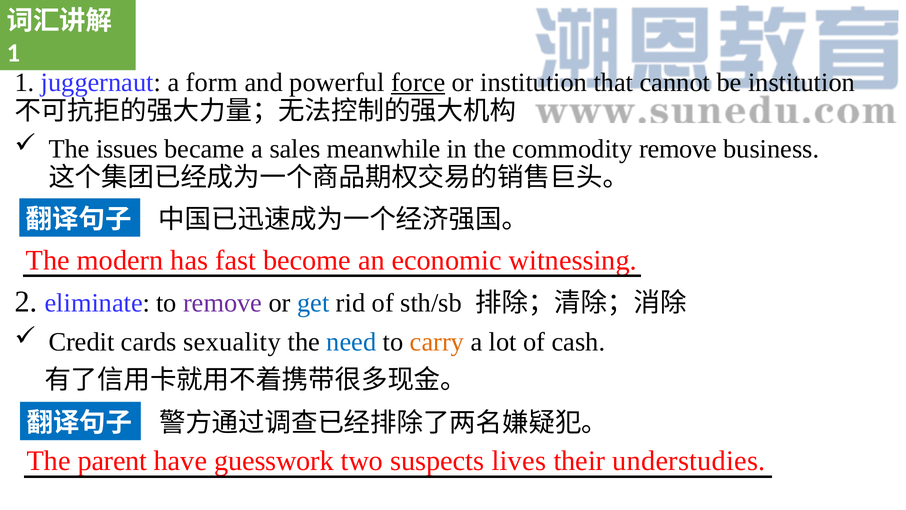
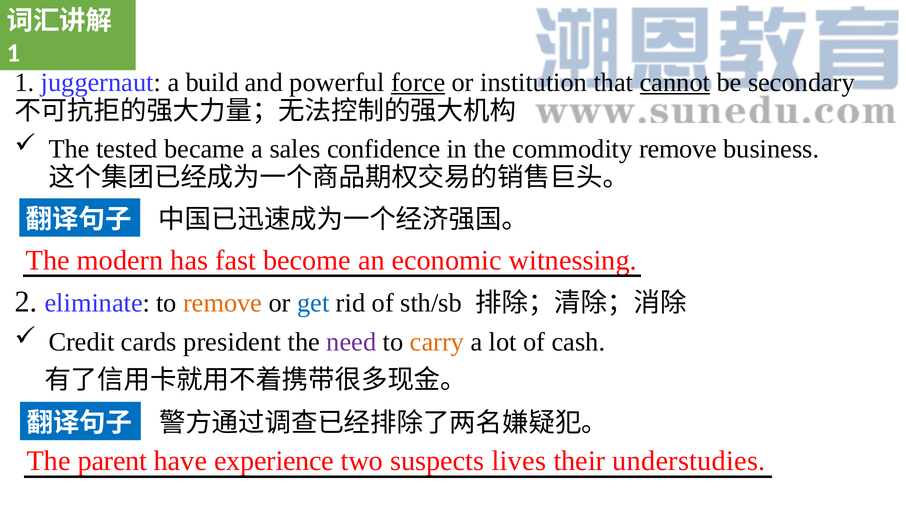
form: form -> build
cannot underline: none -> present
be institution: institution -> secondary
issues: issues -> tested
meanwhile: meanwhile -> confidence
remove at (223, 303) colour: purple -> orange
sexuality: sexuality -> president
need colour: blue -> purple
guesswork: guesswork -> experience
